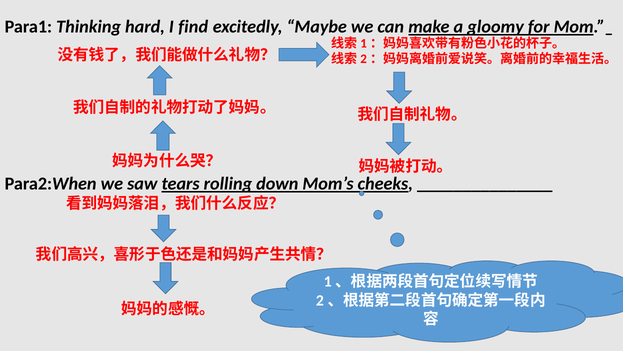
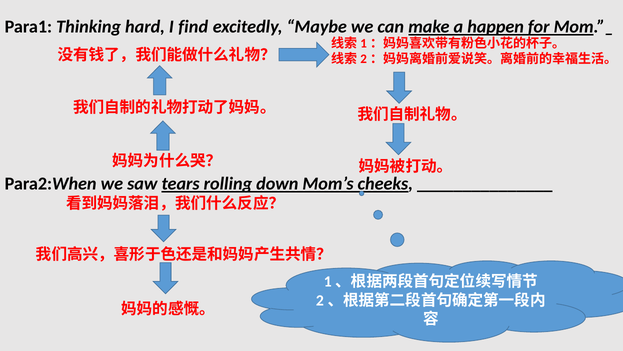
gloomy: gloomy -> happen
